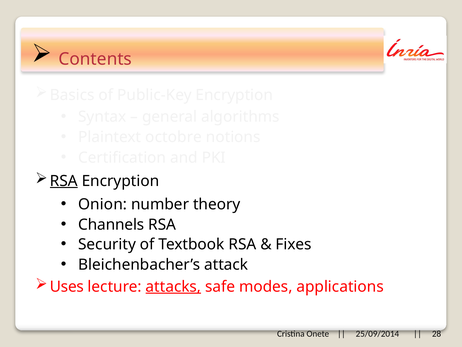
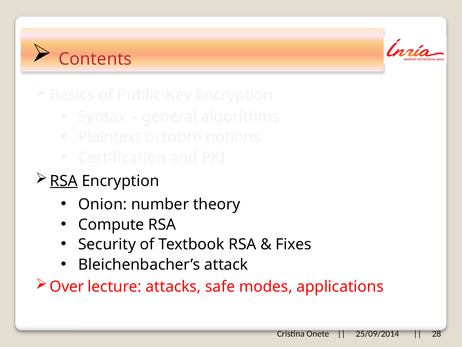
Channels: Channels -> Compute
Uses: Uses -> Over
attacks underline: present -> none
